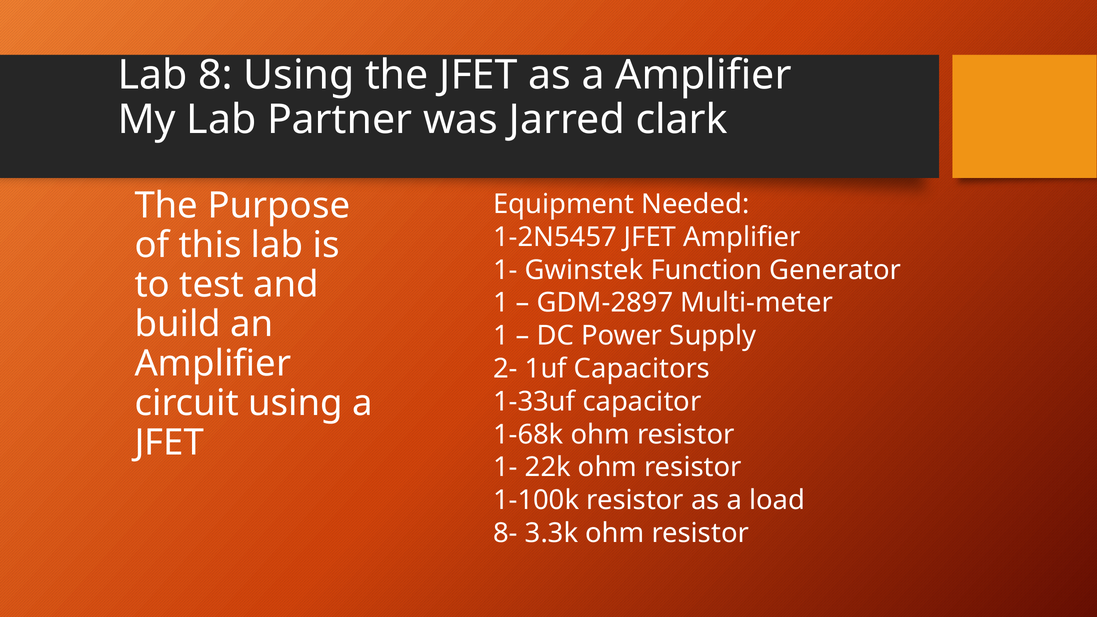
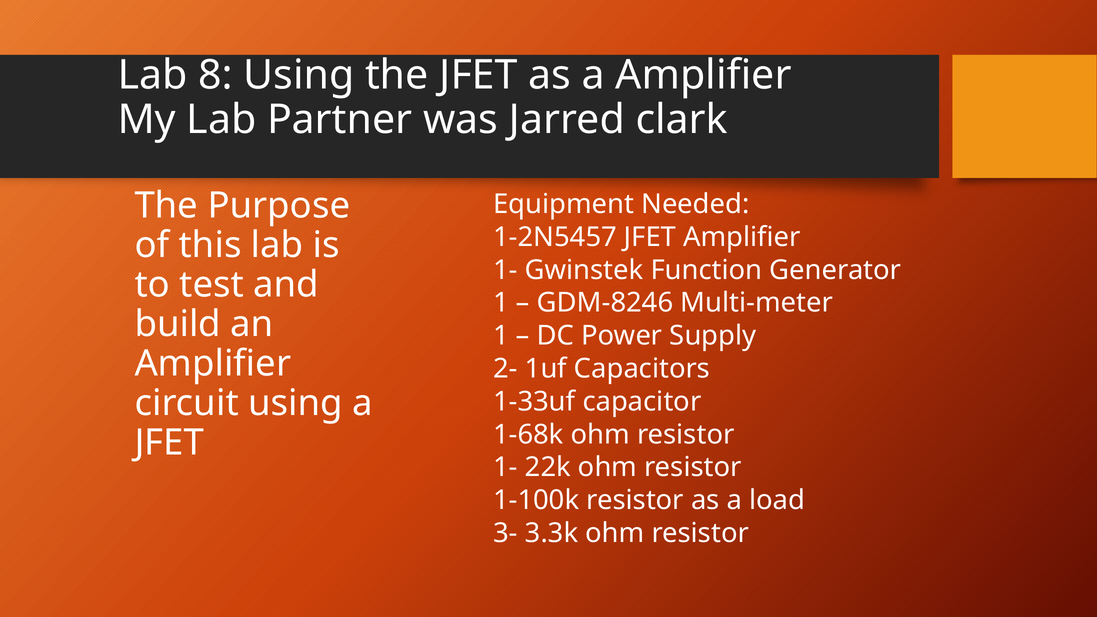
GDM-2897: GDM-2897 -> GDM-8246
8-: 8- -> 3-
